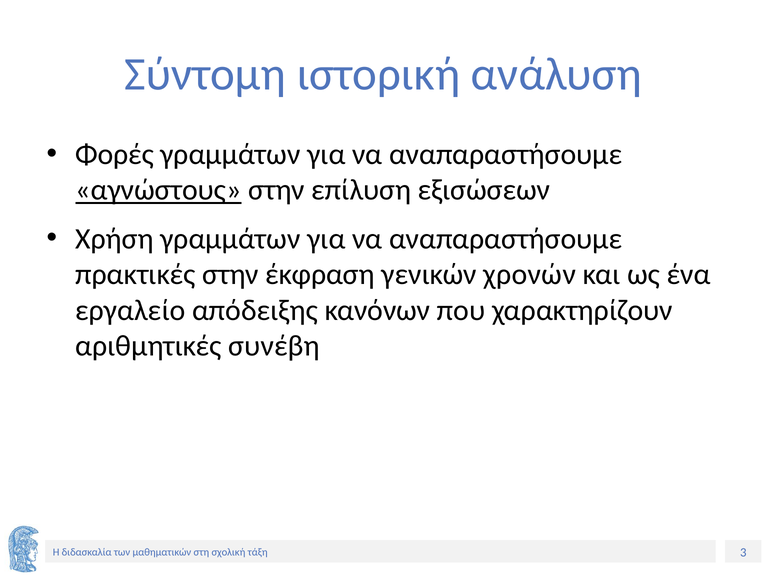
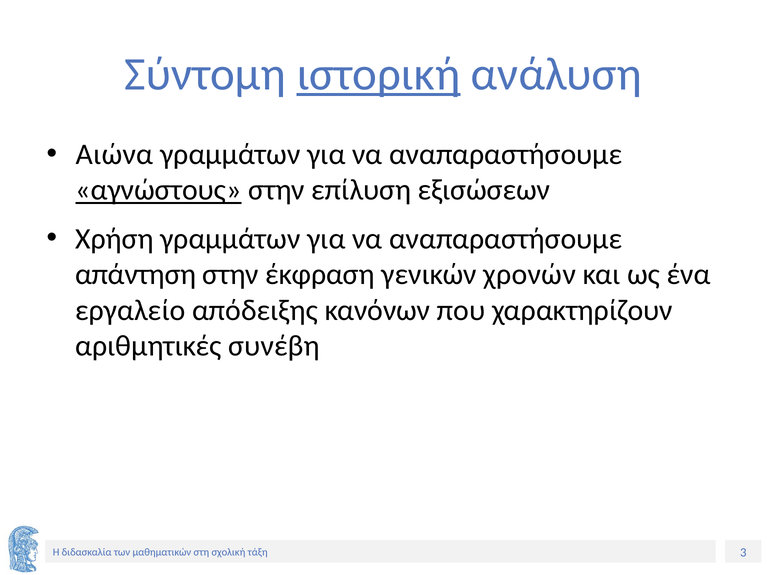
ιστορική underline: none -> present
Φορές: Φορές -> Αιώνα
πρακτικές: πρακτικές -> απάντηση
